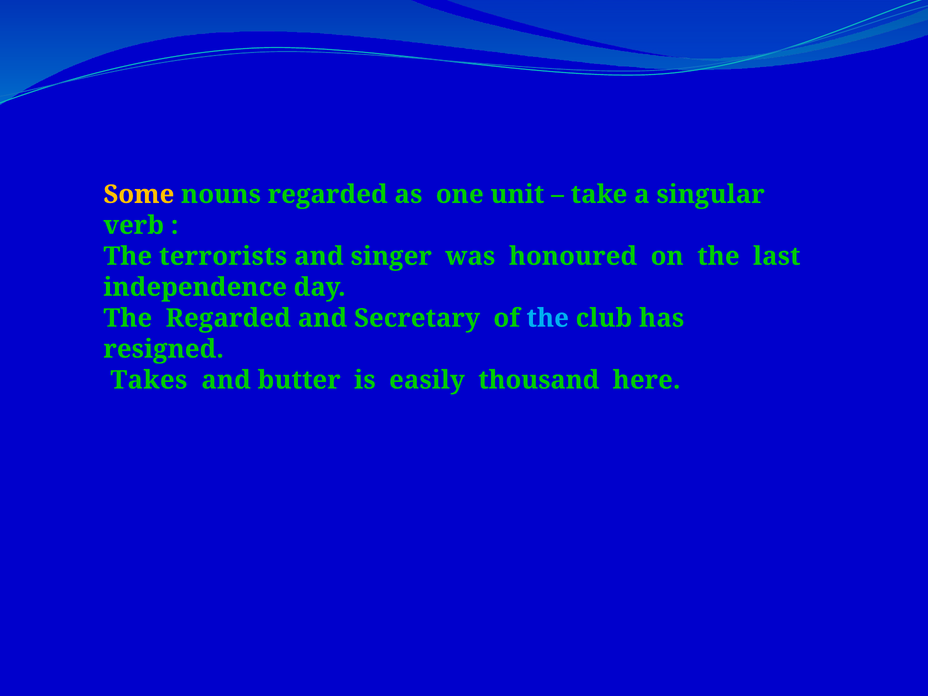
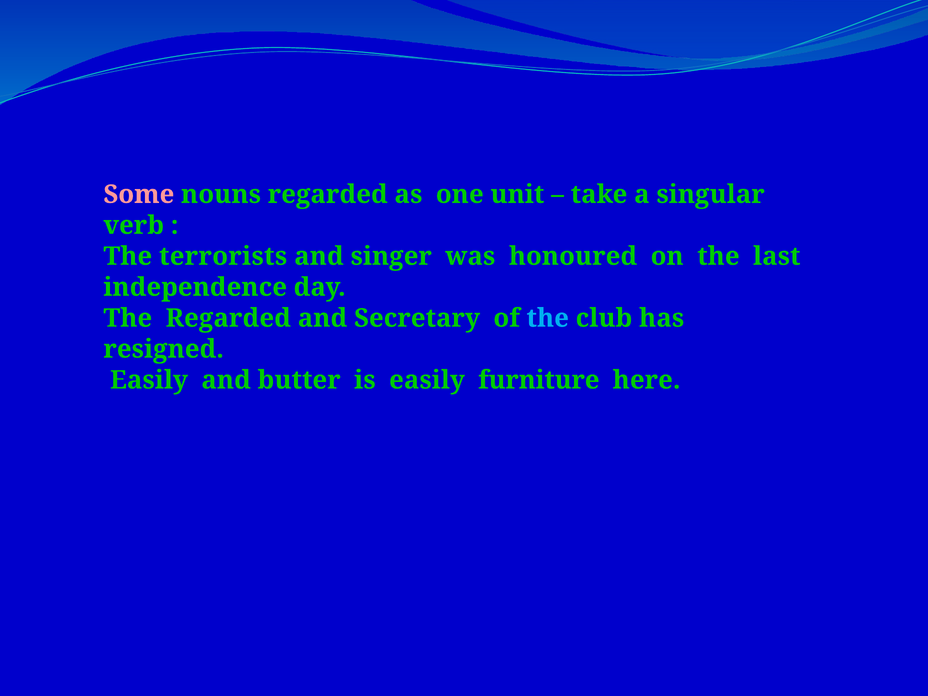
Some colour: yellow -> pink
Takes at (149, 380): Takes -> Easily
thousand: thousand -> furniture
